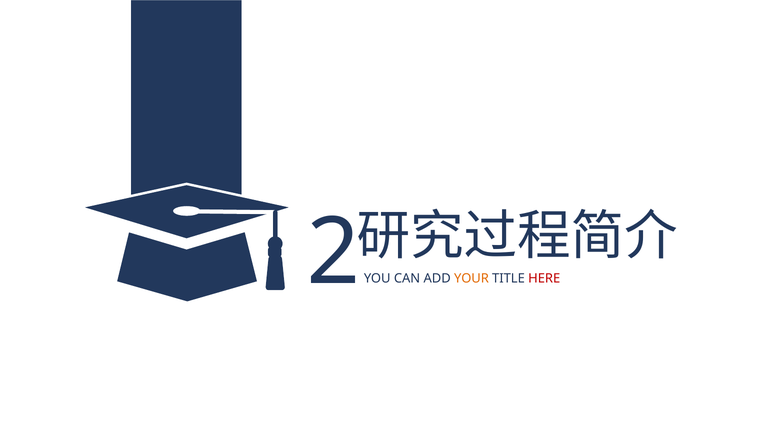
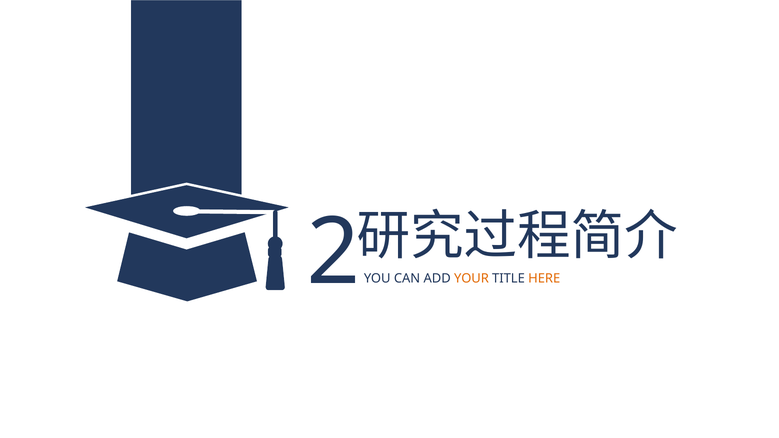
HERE colour: red -> orange
